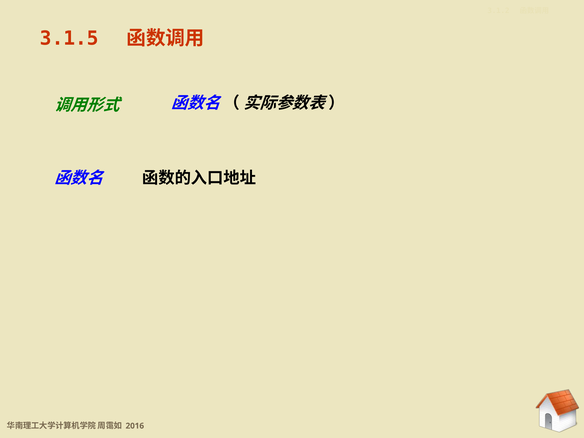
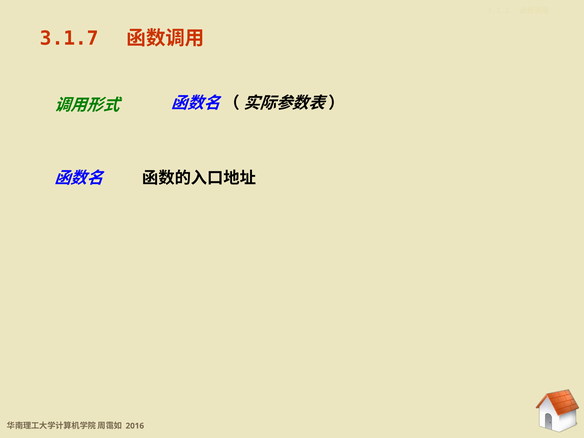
3.1.5: 3.1.5 -> 3.1.7
